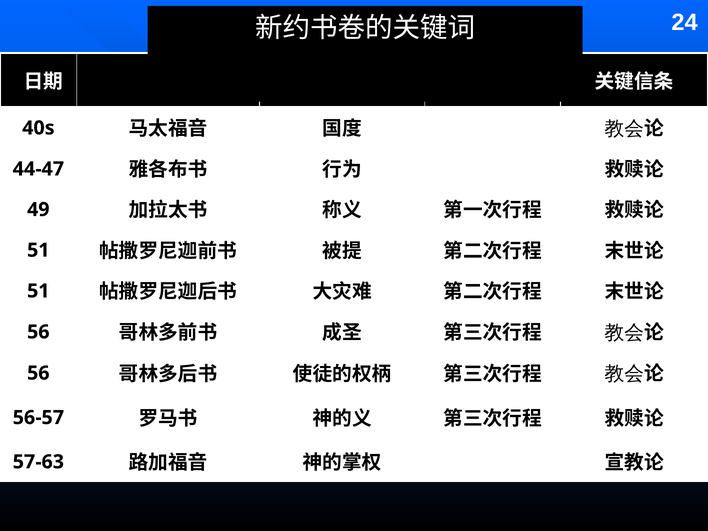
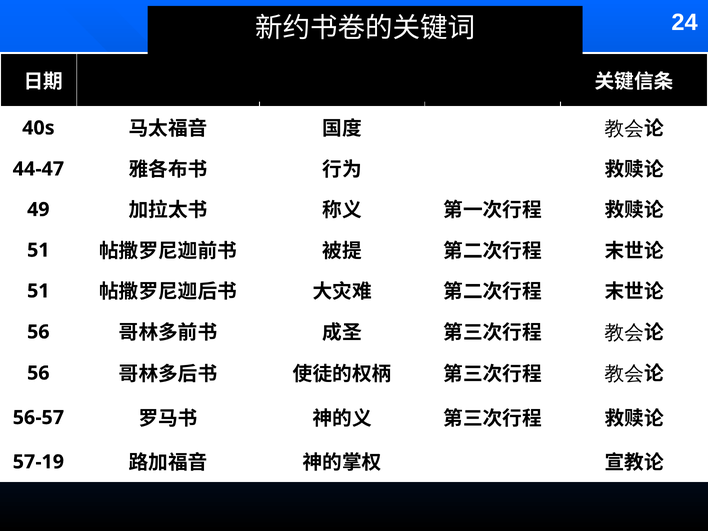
57-63: 57-63 -> 57-19
